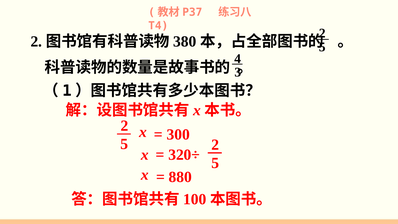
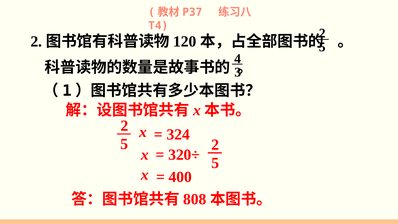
380: 380 -> 120
300: 300 -> 324
880: 880 -> 400
100: 100 -> 808
